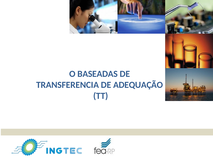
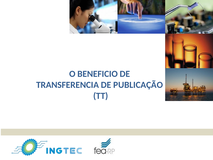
BASEADAS: BASEADAS -> BENEFICIO
ADEQUAÇÃO: ADEQUAÇÃO -> PUBLICAÇÃO
